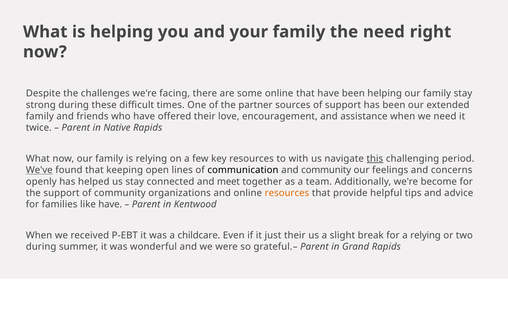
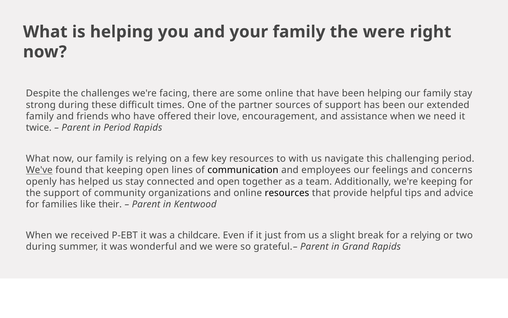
the need: need -> were
in Native: Native -> Period
this underline: present -> none
and community: community -> employees
and meet: meet -> open
we're become: become -> keeping
resources at (287, 193) colour: orange -> black
like have: have -> their
just their: their -> from
